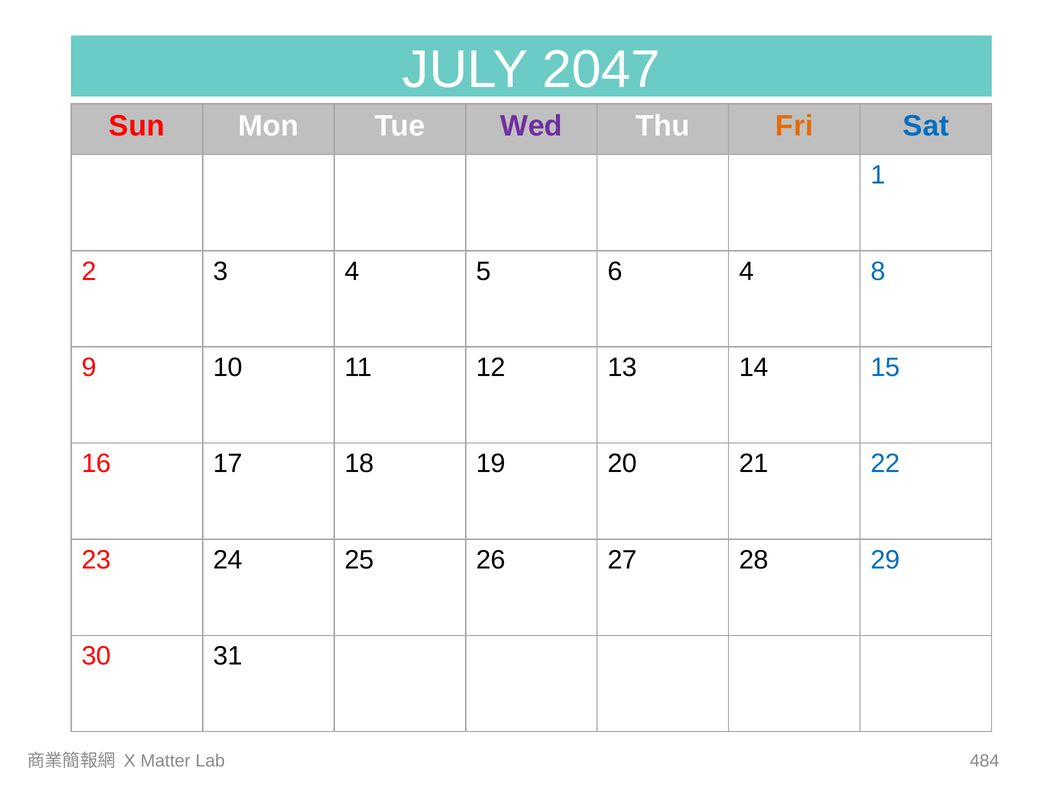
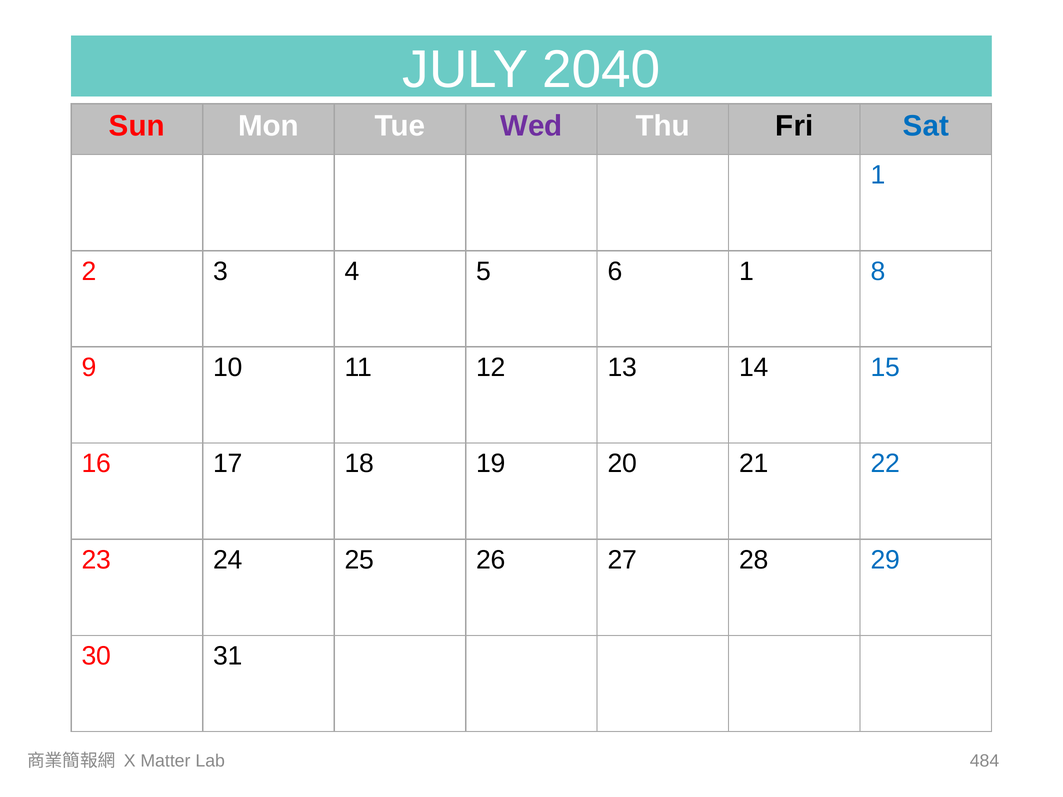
2047: 2047 -> 2040
Fri colour: orange -> black
6 4: 4 -> 1
